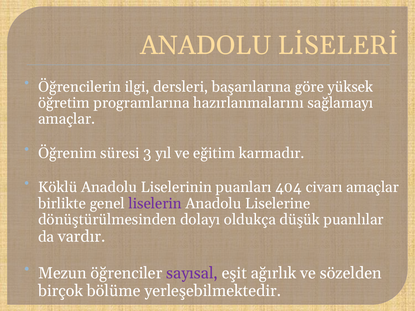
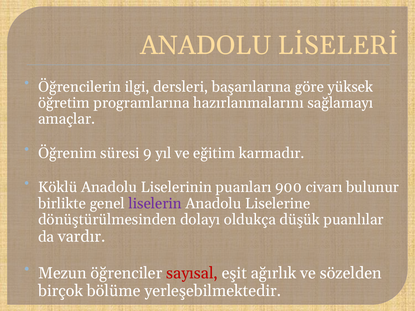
3: 3 -> 9
404: 404 -> 900
civarı amaçlar: amaçlar -> bulunur
sayısal colour: purple -> red
